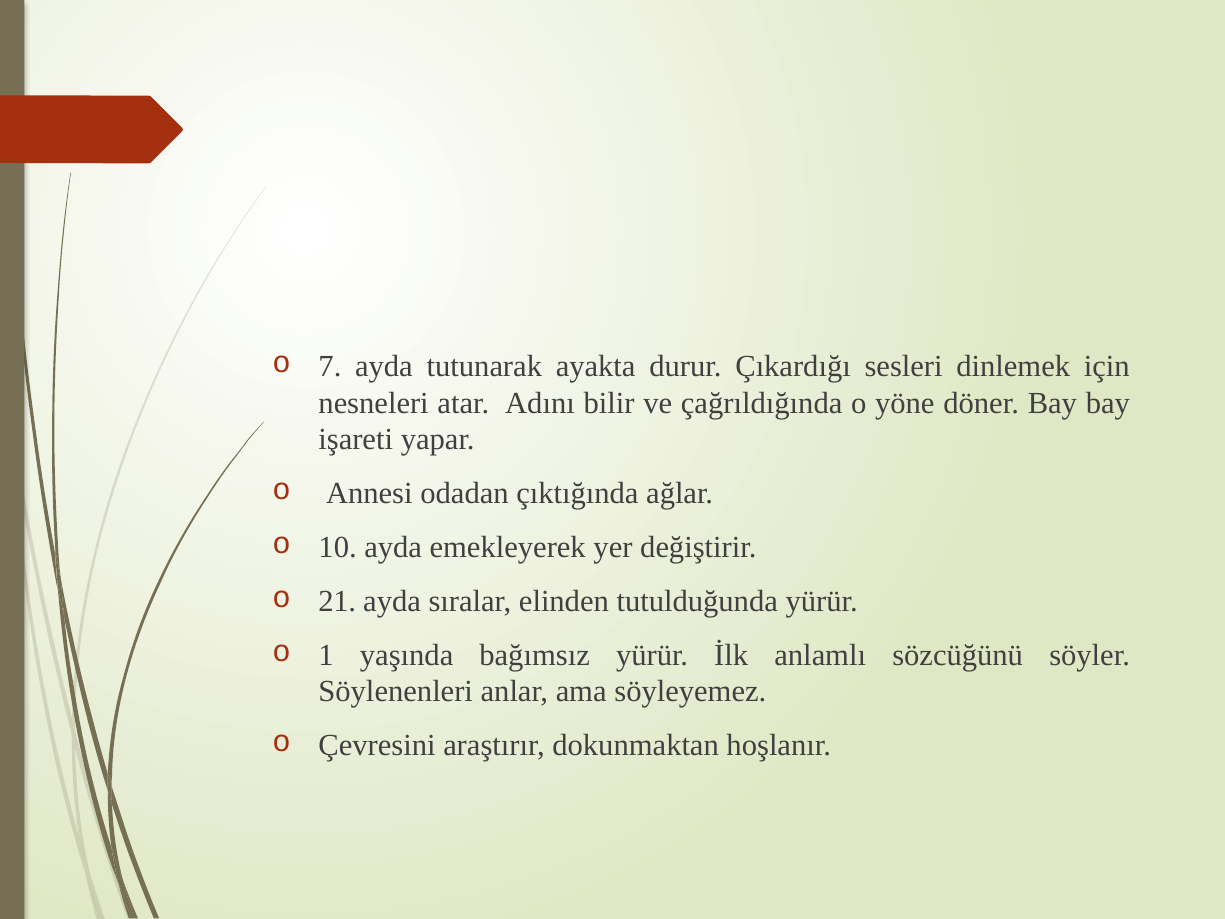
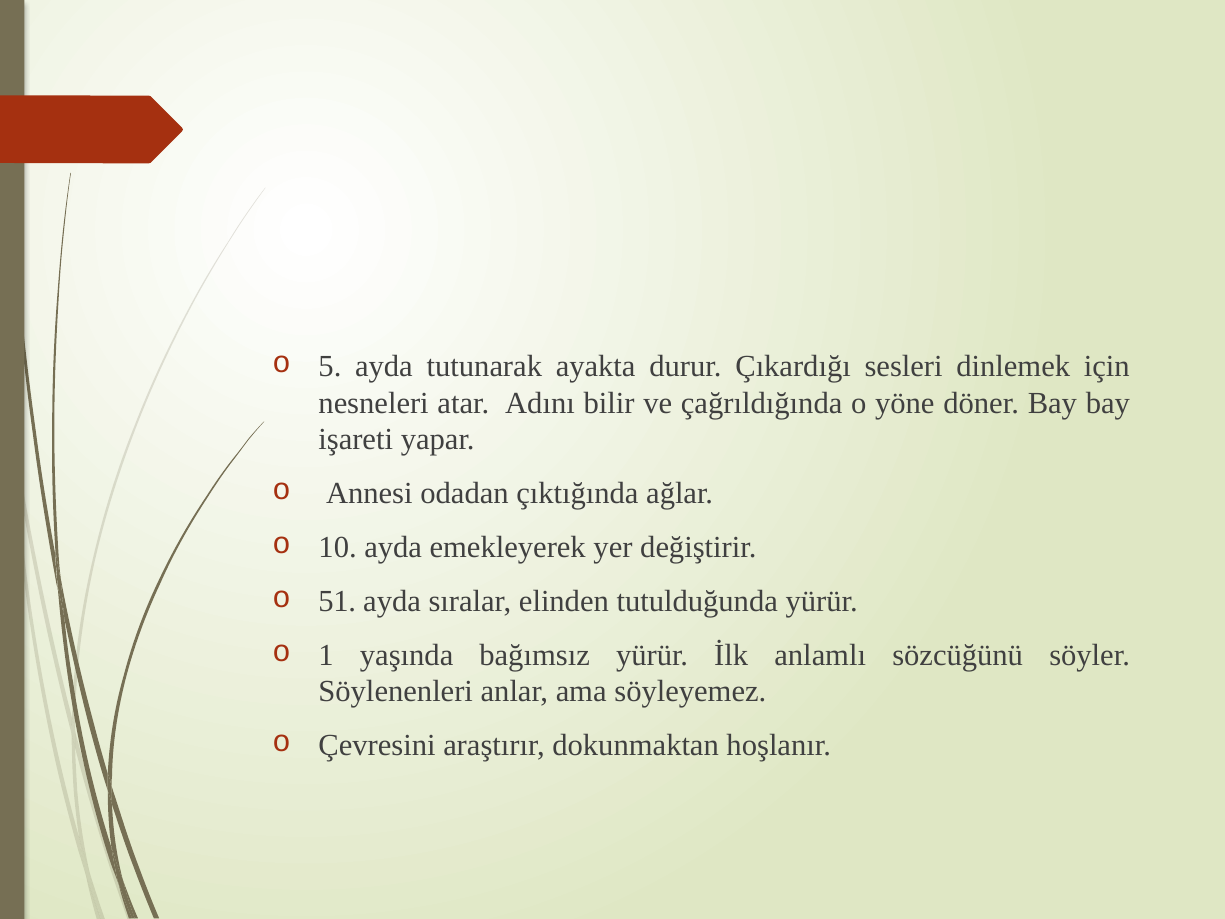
7: 7 -> 5
21: 21 -> 51
